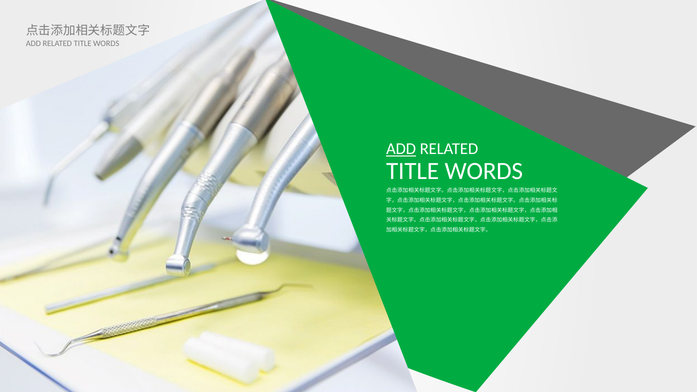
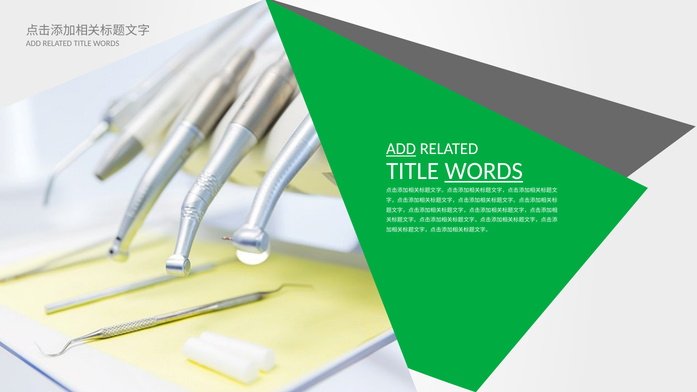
WORDS at (484, 171) underline: none -> present
